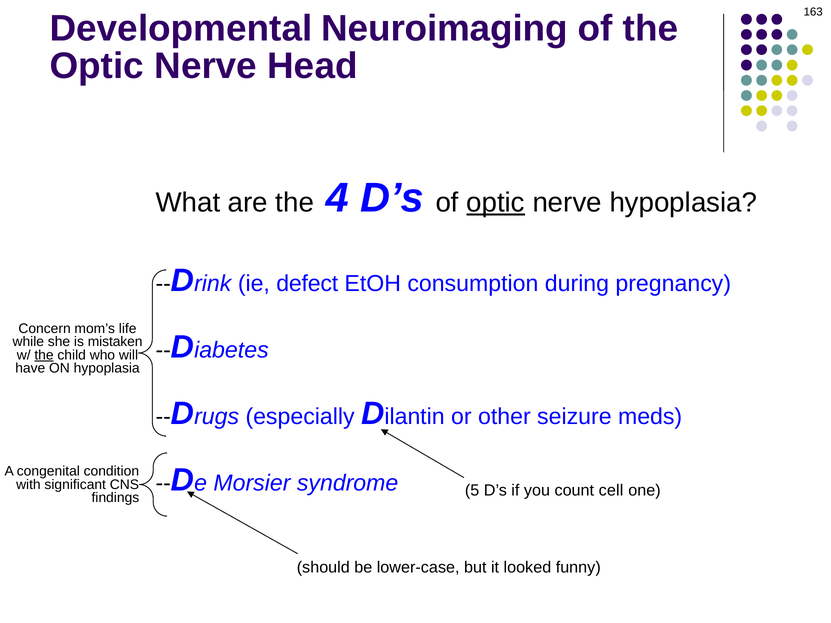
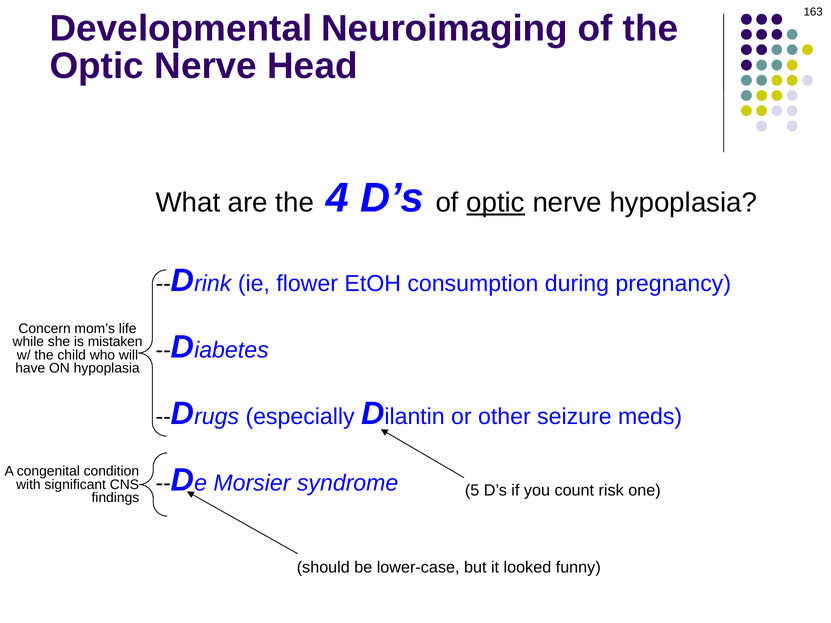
defect: defect -> flower
the at (44, 355) underline: present -> none
cell: cell -> risk
